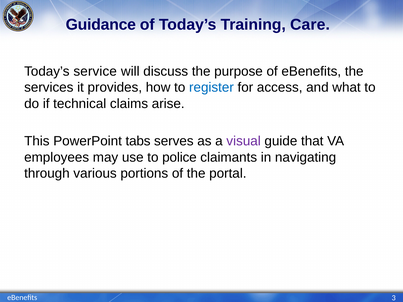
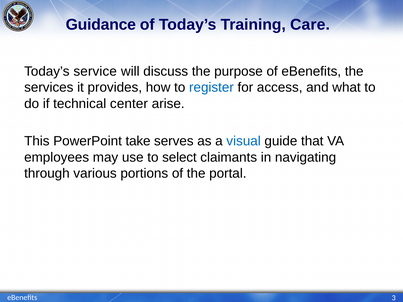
claims: claims -> center
tabs: tabs -> take
visual colour: purple -> blue
police: police -> select
